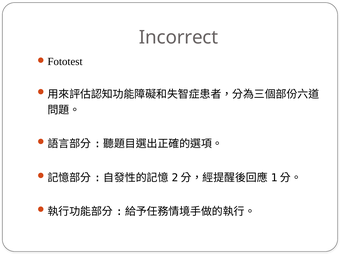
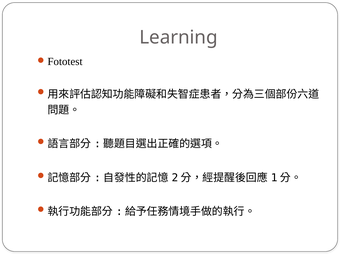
Incorrect: Incorrect -> Learning
